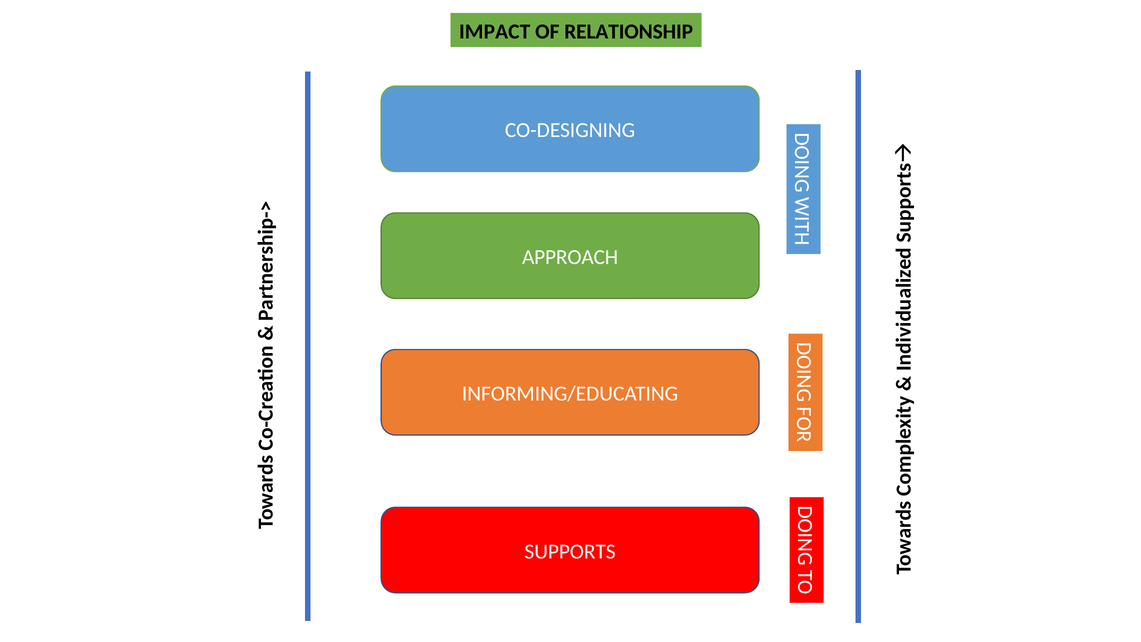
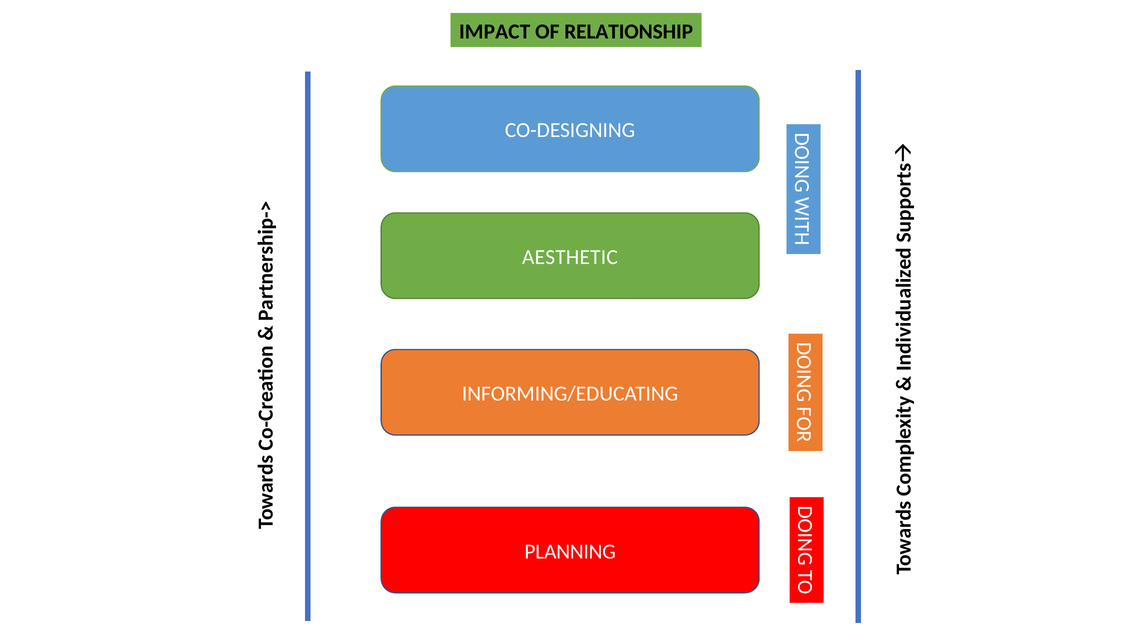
APPROACH: APPROACH -> AESTHETIC
SUPPORTS: SUPPORTS -> PLANNING
